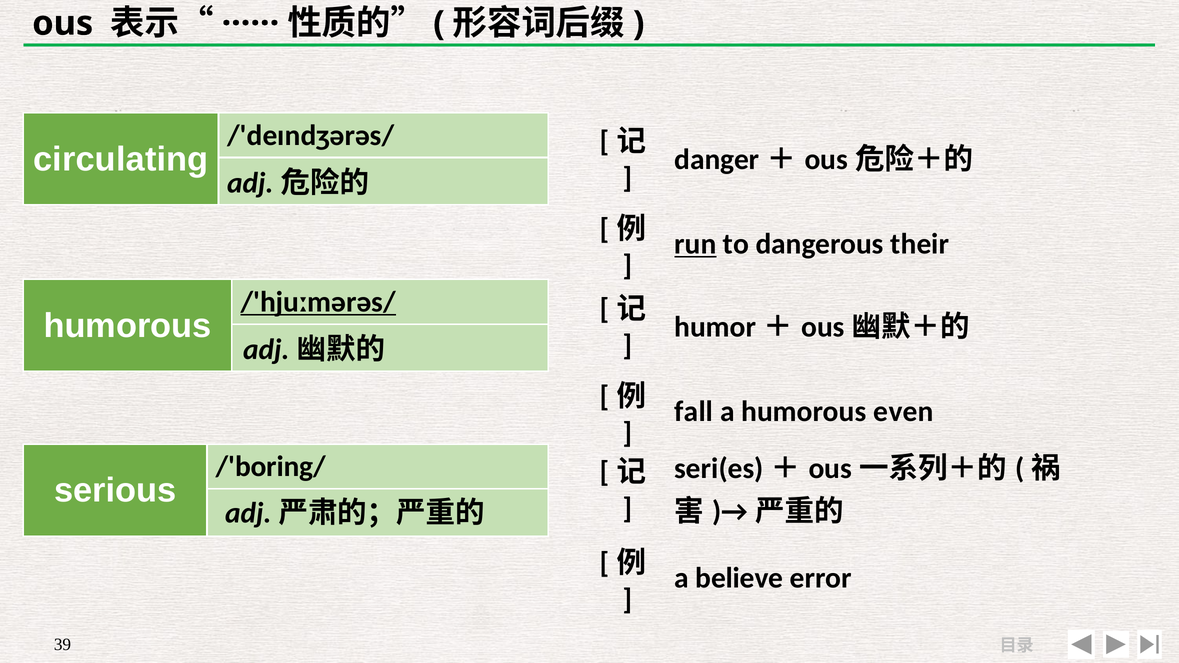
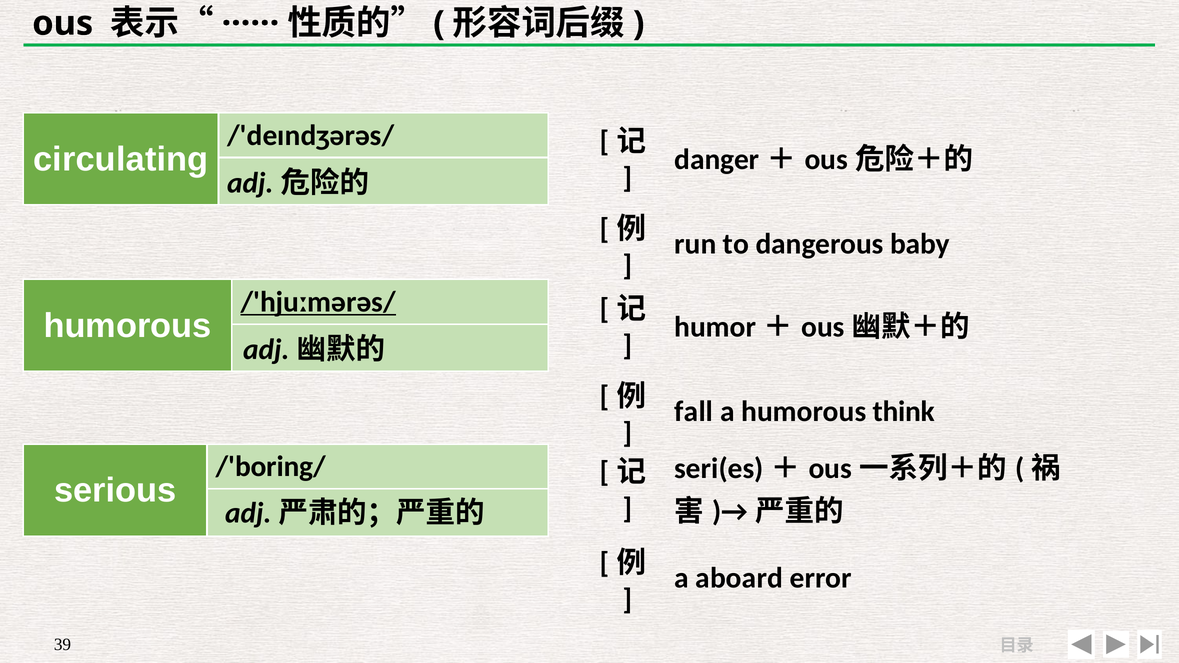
run underline: present -> none
their: their -> baby
even: even -> think
believe: believe -> aboard
